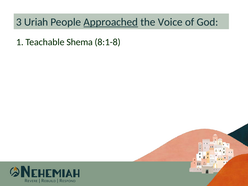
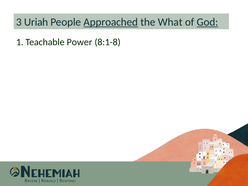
Voice: Voice -> What
God underline: none -> present
Shema: Shema -> Power
